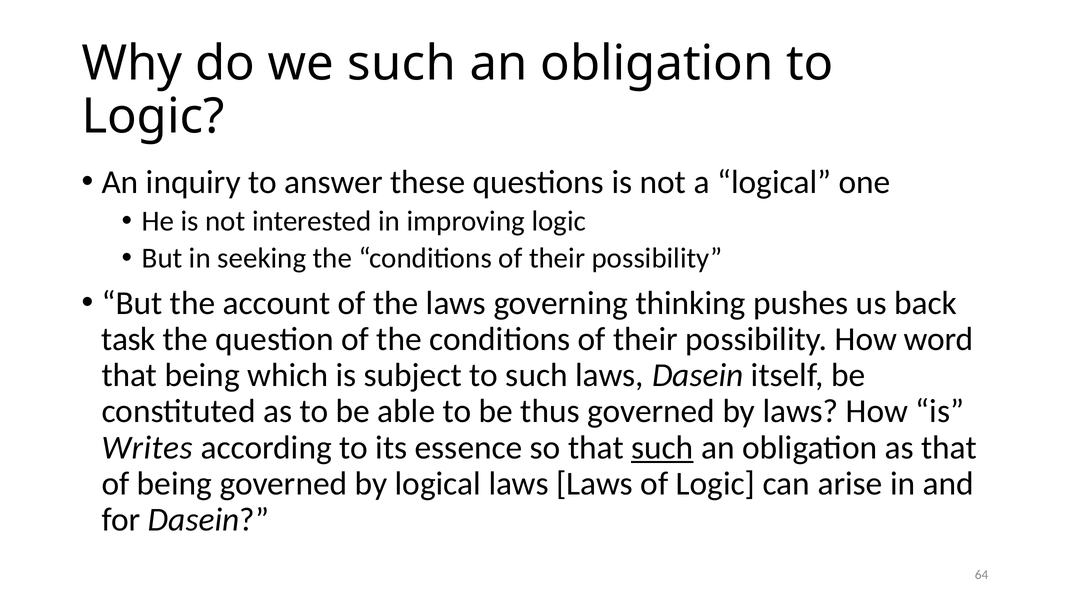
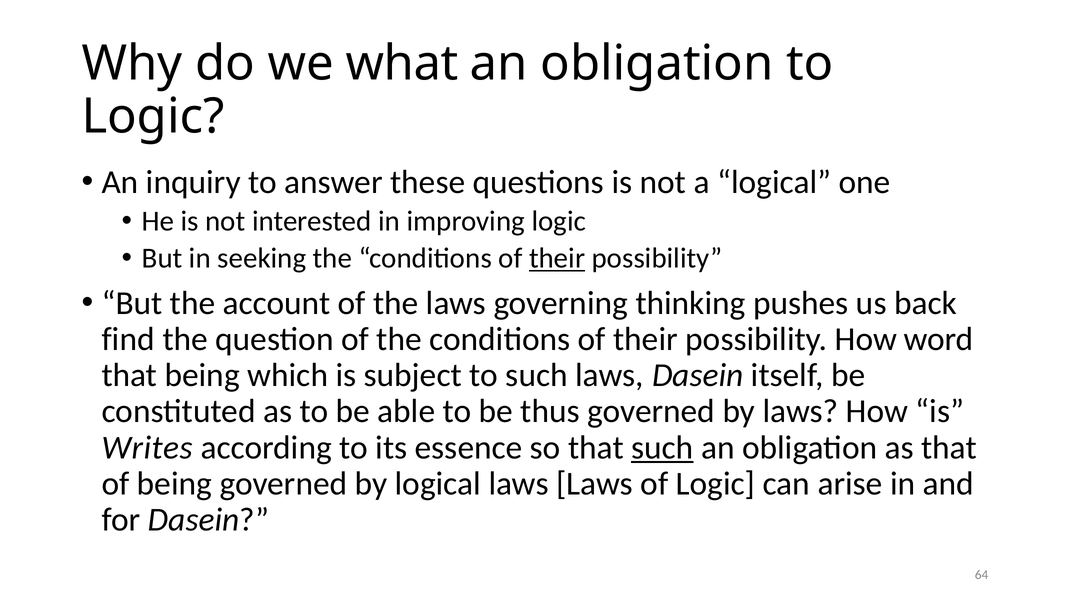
we such: such -> what
their at (557, 258) underline: none -> present
task: task -> find
